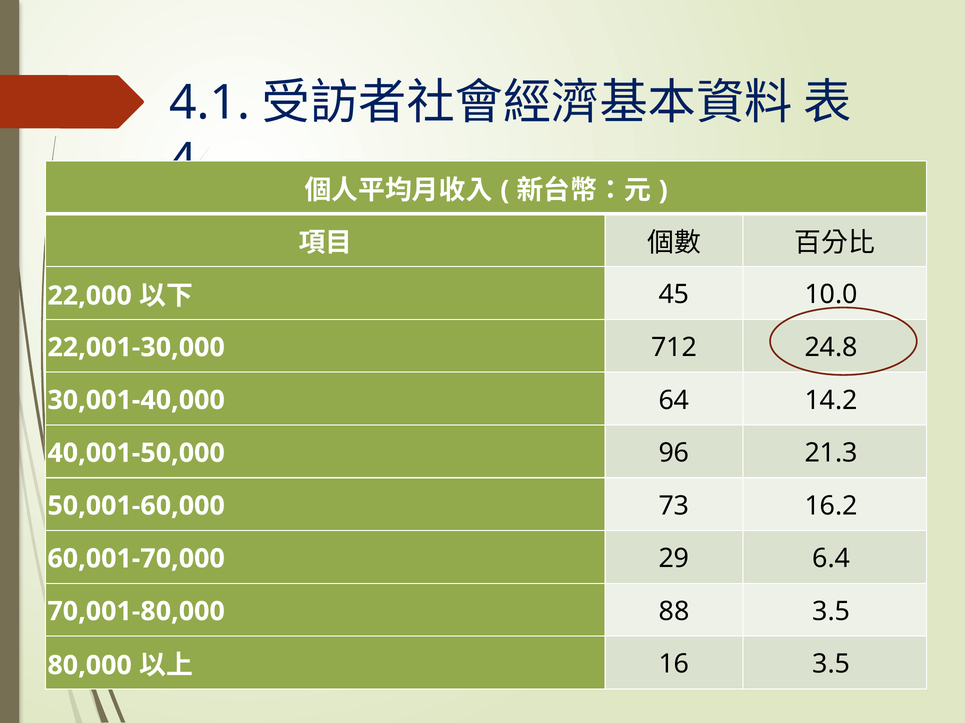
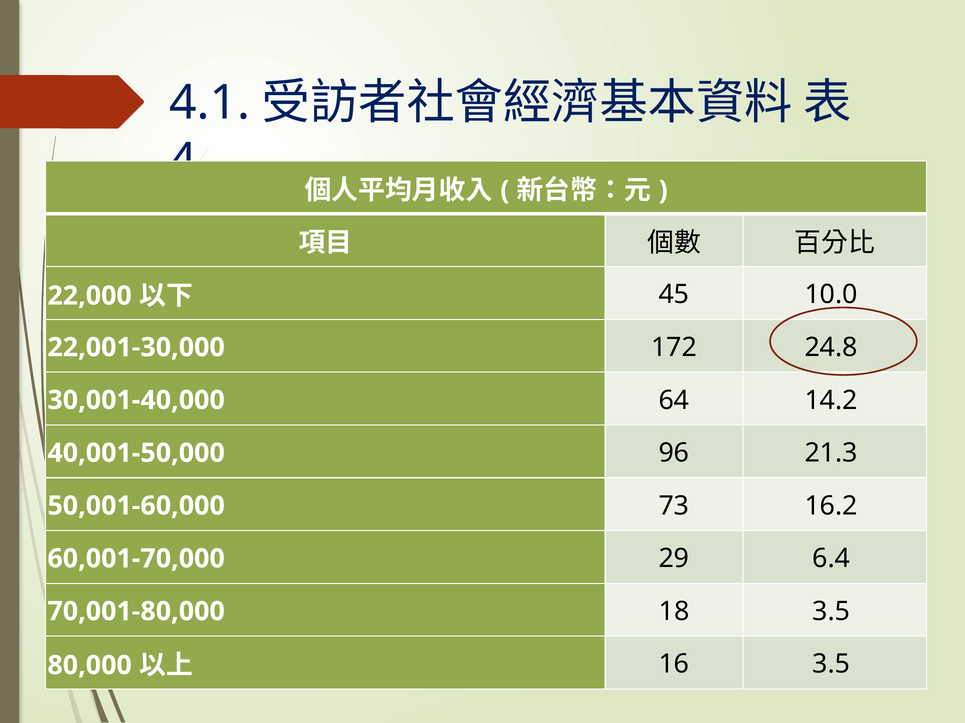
712: 712 -> 172
88: 88 -> 18
